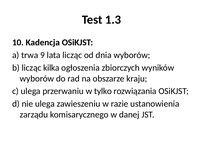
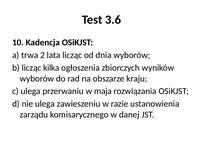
1.3: 1.3 -> 3.6
9: 9 -> 2
tylko: tylko -> maja
